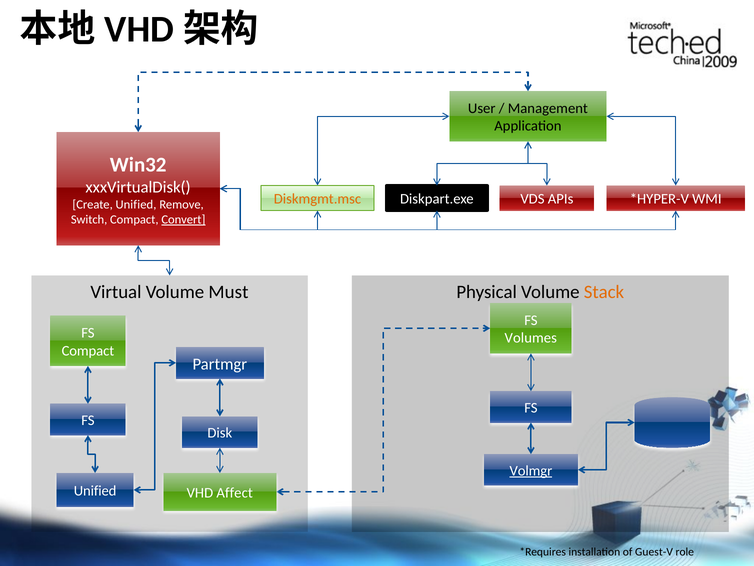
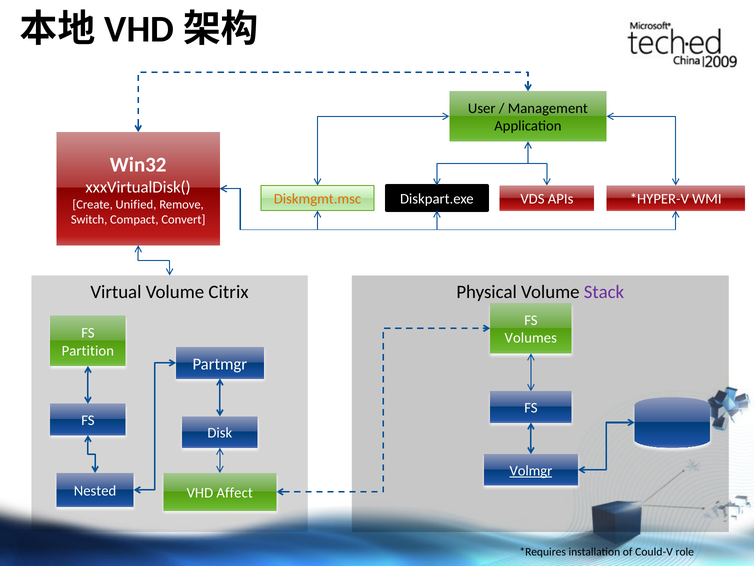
Convert underline: present -> none
Must: Must -> Citrix
Stack colour: orange -> purple
Compact at (88, 350): Compact -> Partition
Unified at (95, 491): Unified -> Nested
Guest-V: Guest-V -> Could-V
